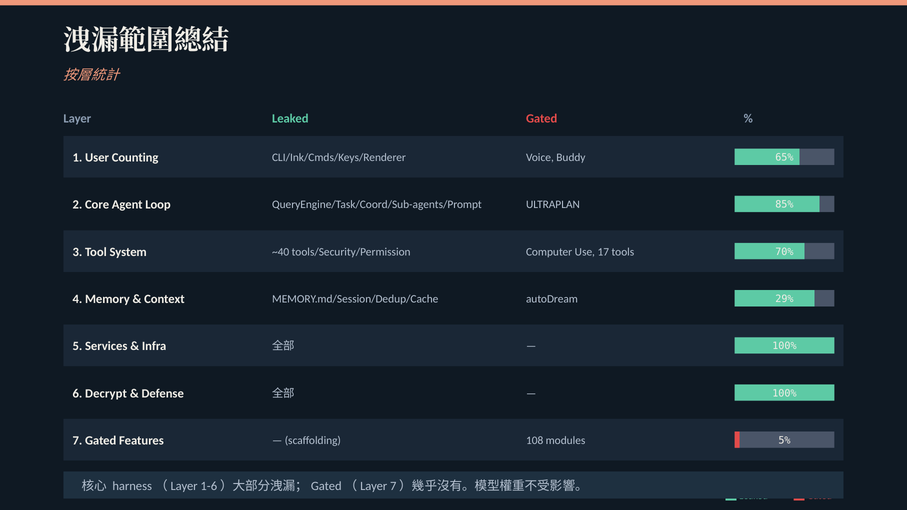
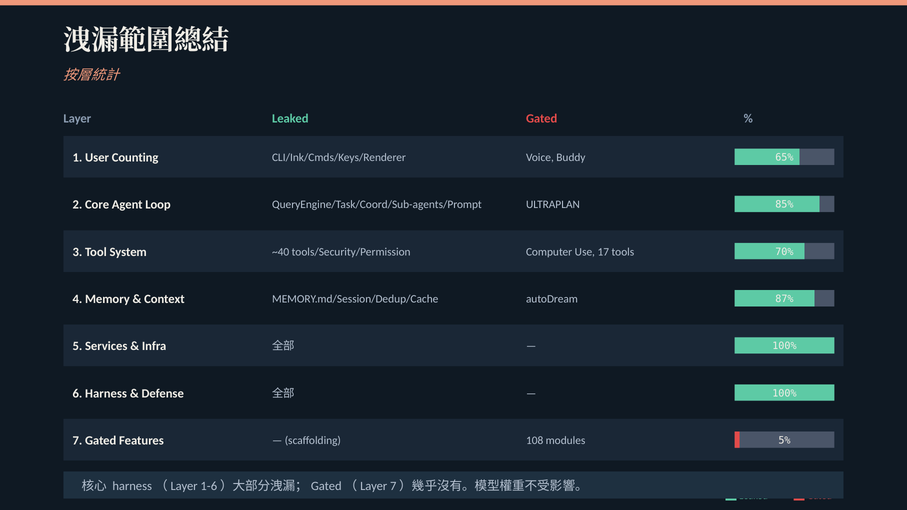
29%: 29% -> 87%
Decrypt: Decrypt -> Harness
